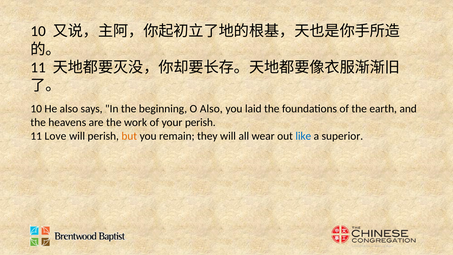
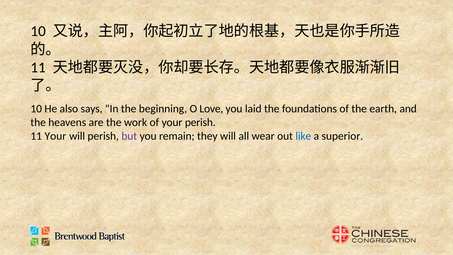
O Also: Also -> Love
11 Love: Love -> Your
but colour: orange -> purple
